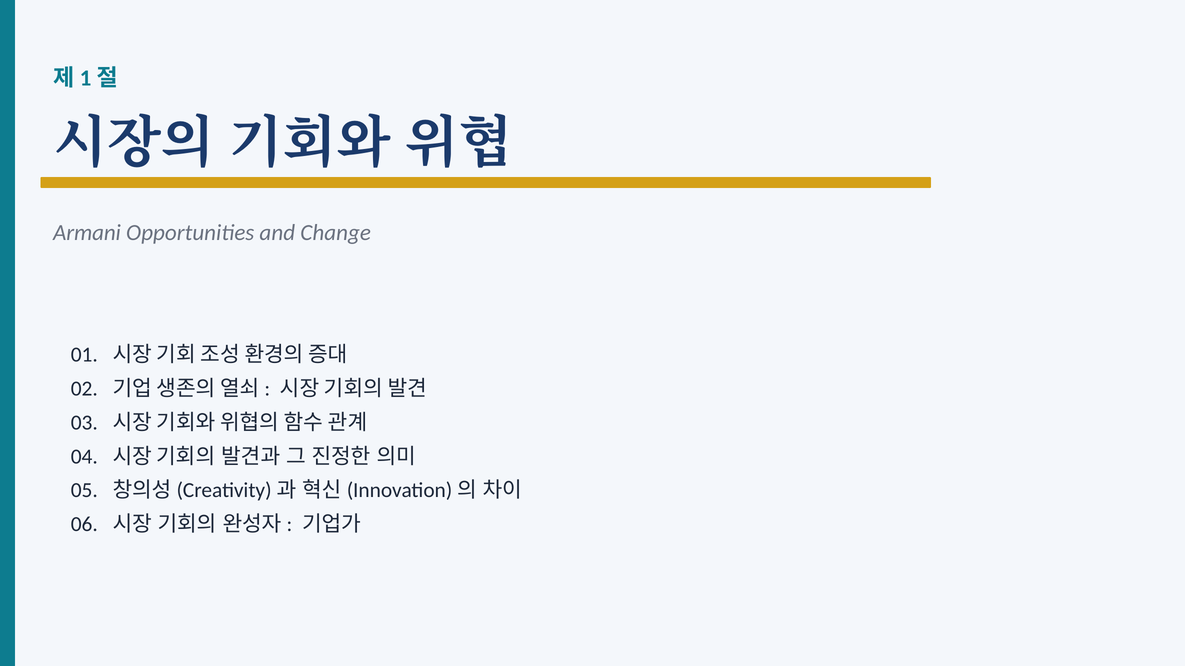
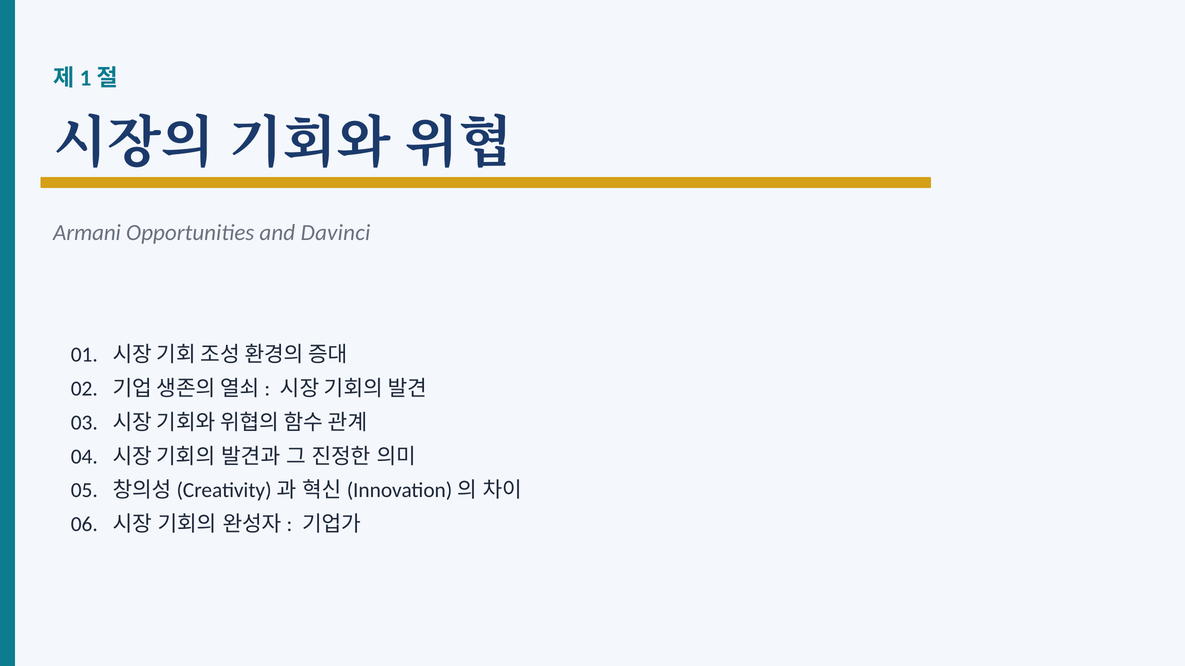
Change: Change -> Davinci
